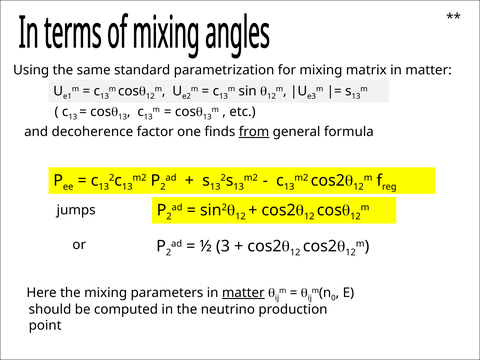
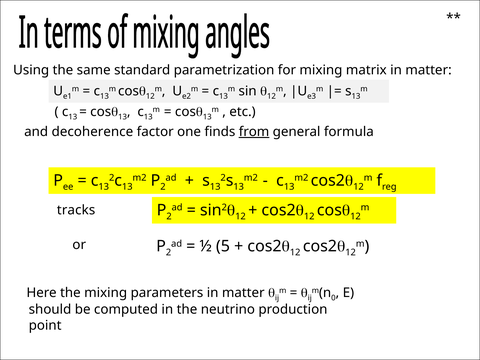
jumps: jumps -> tracks
3: 3 -> 5
matter at (243, 293) underline: present -> none
